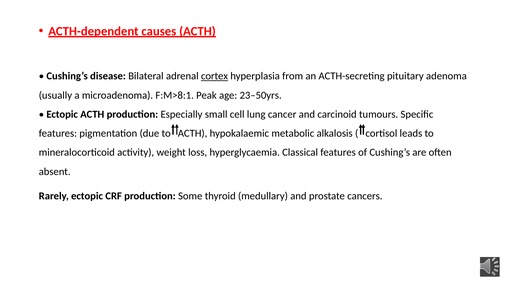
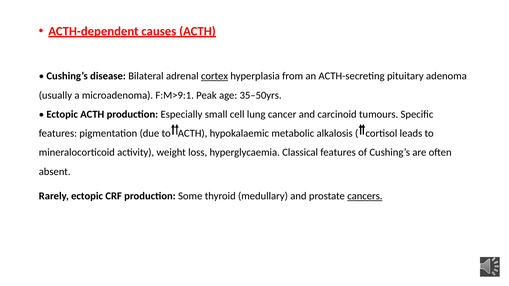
F:M>8:1: F:M>8:1 -> F:M>9:1
23–50yrs: 23–50yrs -> 35–50yrs
cancers underline: none -> present
